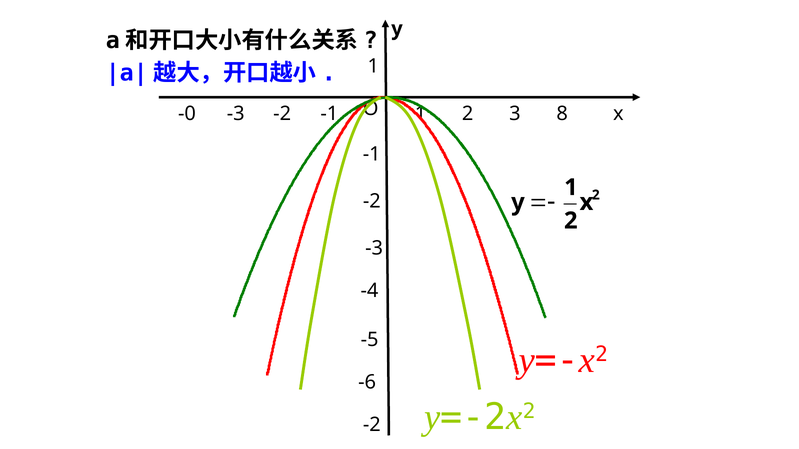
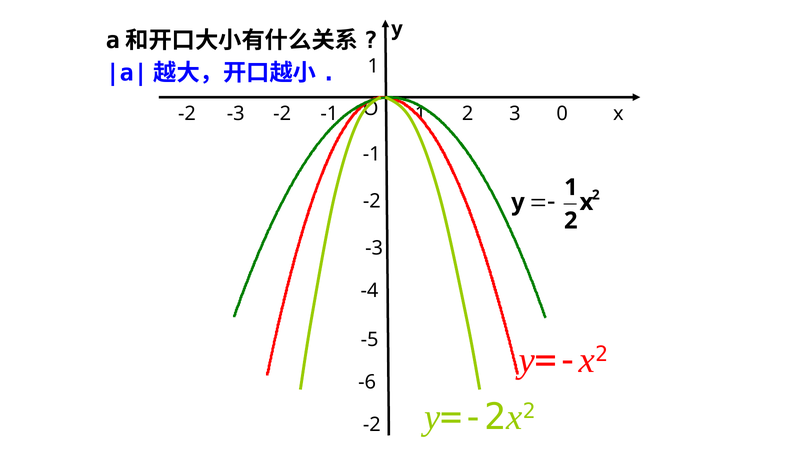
-0 at (187, 114): -0 -> -2
8: 8 -> 0
